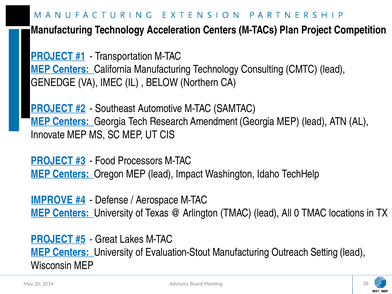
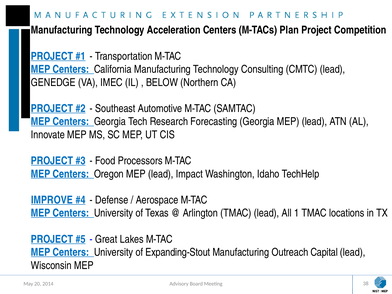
Amendment: Amendment -> Forecasting
0: 0 -> 1
Evaluation-Stout: Evaluation-Stout -> Expanding-Stout
Setting: Setting -> Capital
